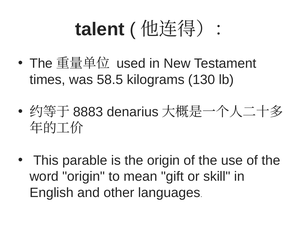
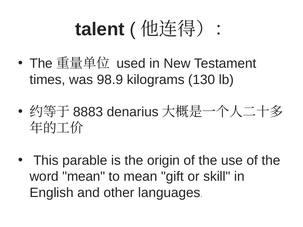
58.5: 58.5 -> 98.9
word origin: origin -> mean
